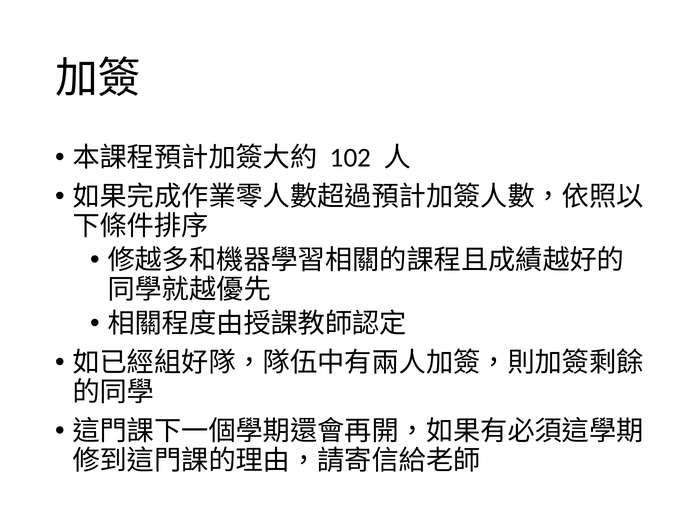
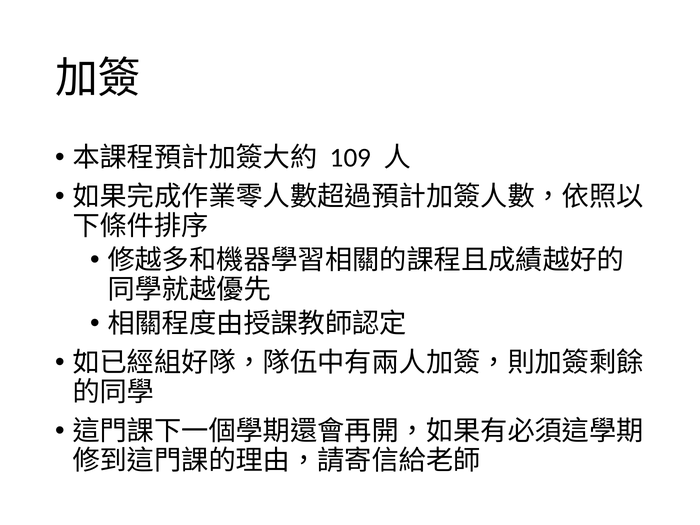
102: 102 -> 109
